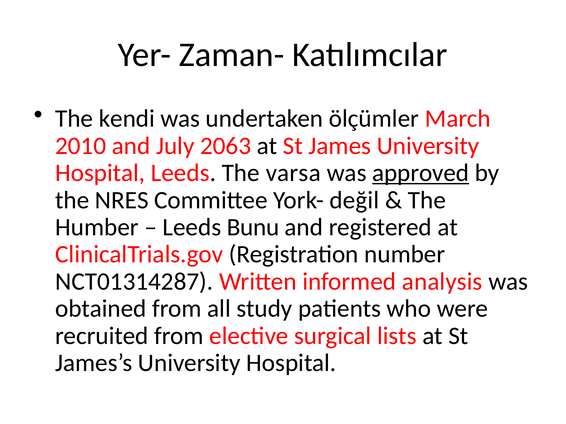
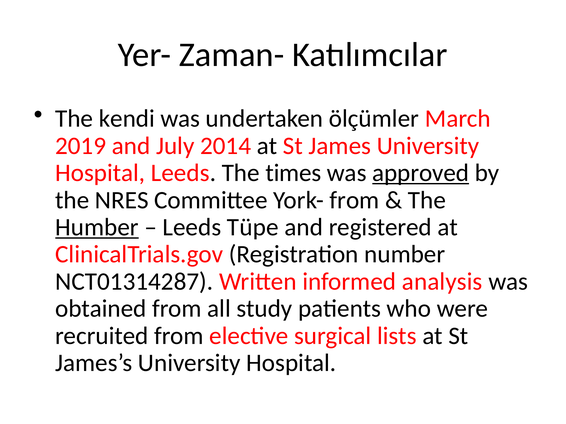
2010: 2010 -> 2019
2063: 2063 -> 2014
varsa: varsa -> times
York- değil: değil -> from
Humber underline: none -> present
Bunu: Bunu -> Tüpe
